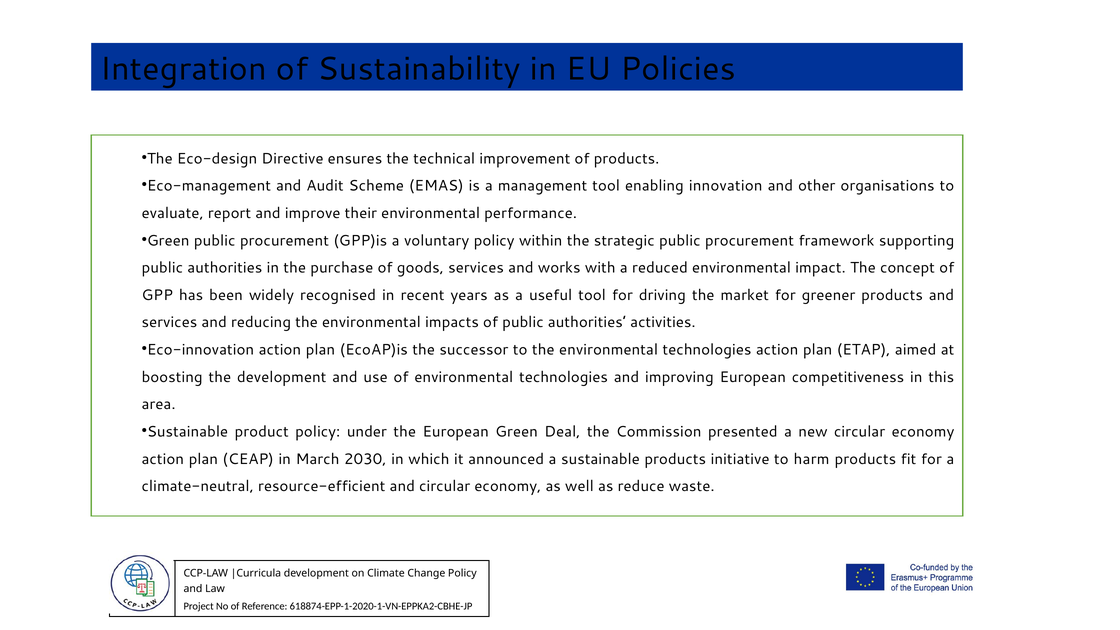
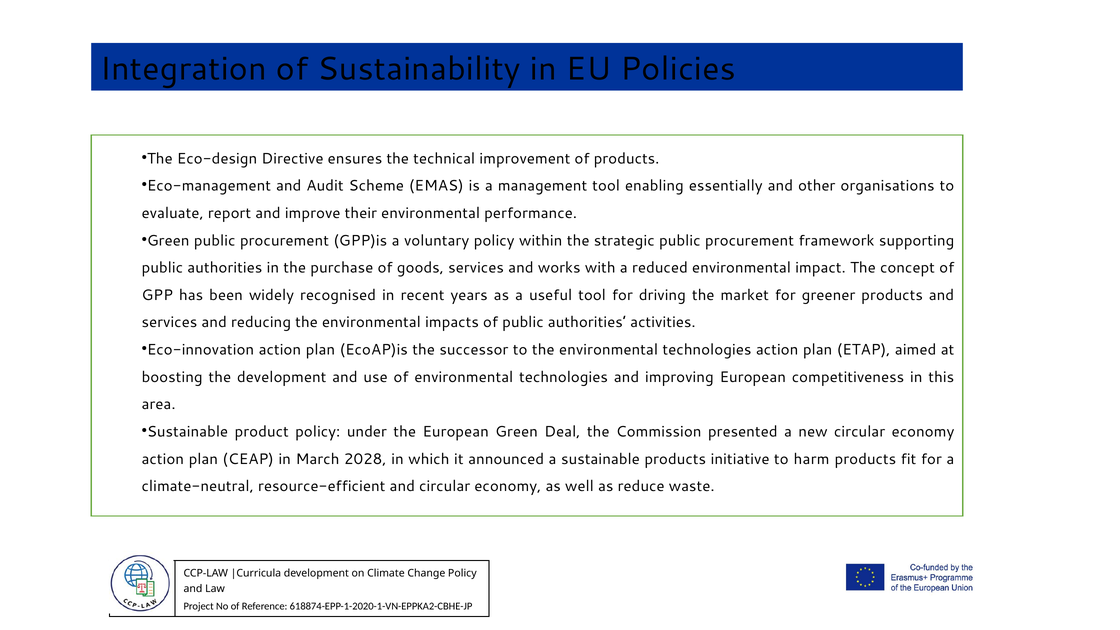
innovation: innovation -> essentially
2030: 2030 -> 2028
